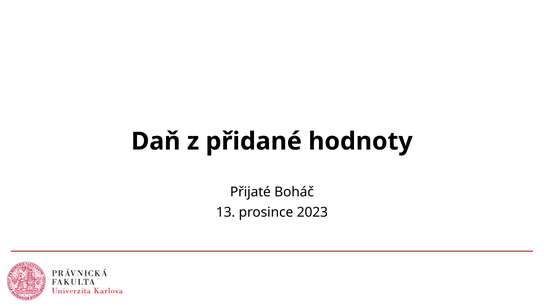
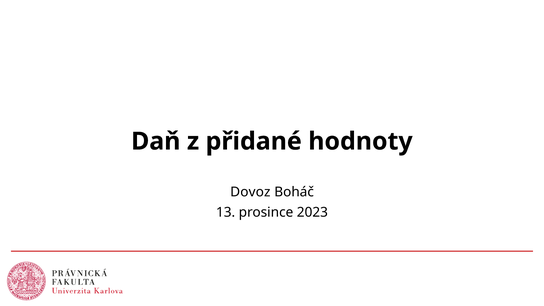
Přijaté: Přijaté -> Dovoz
